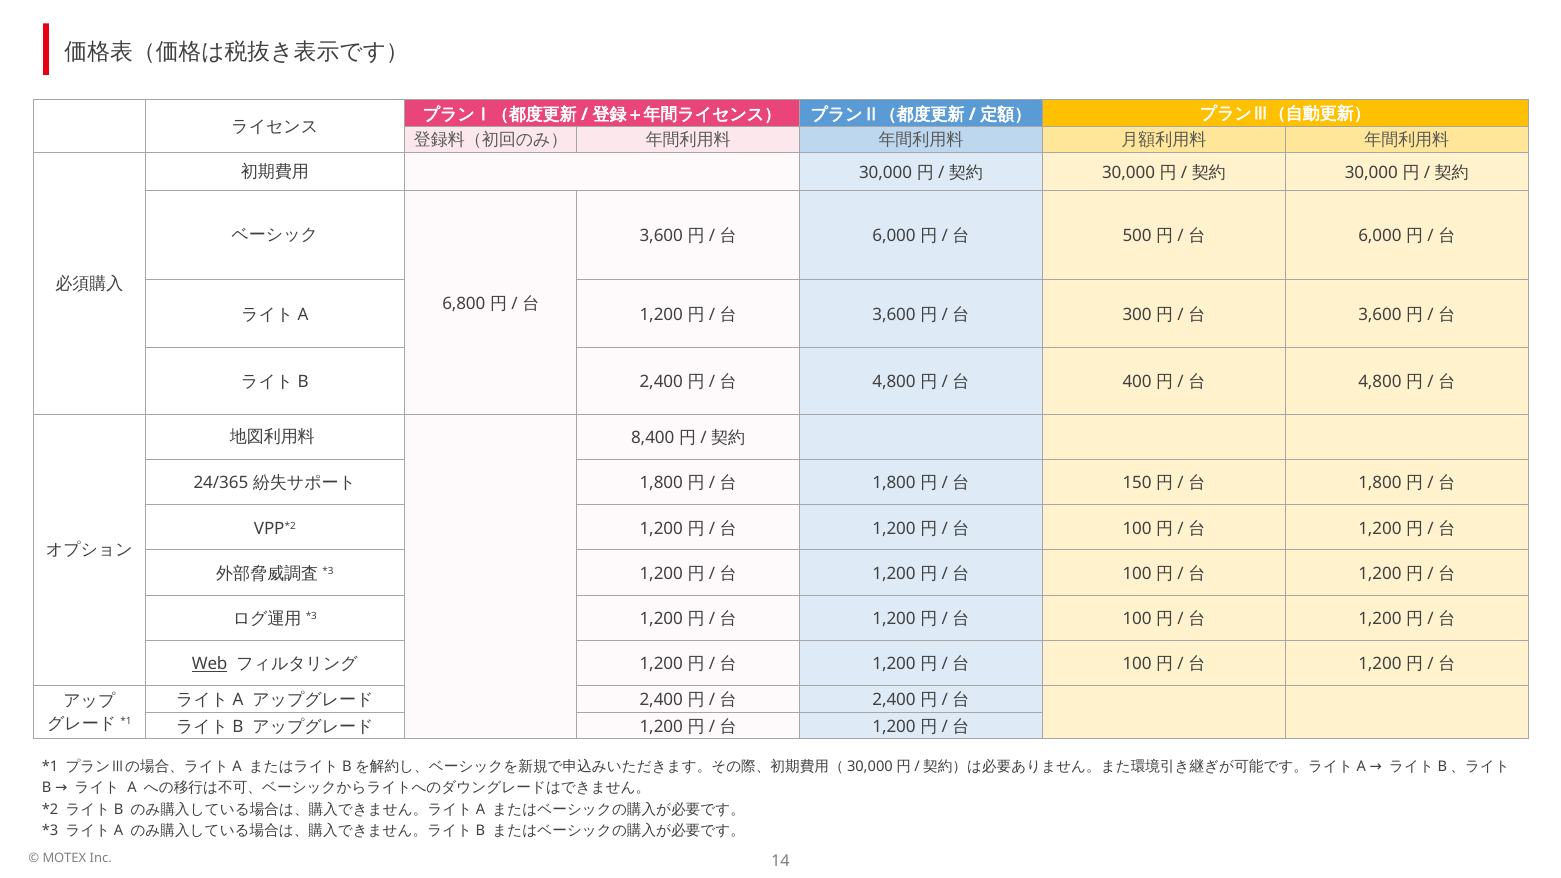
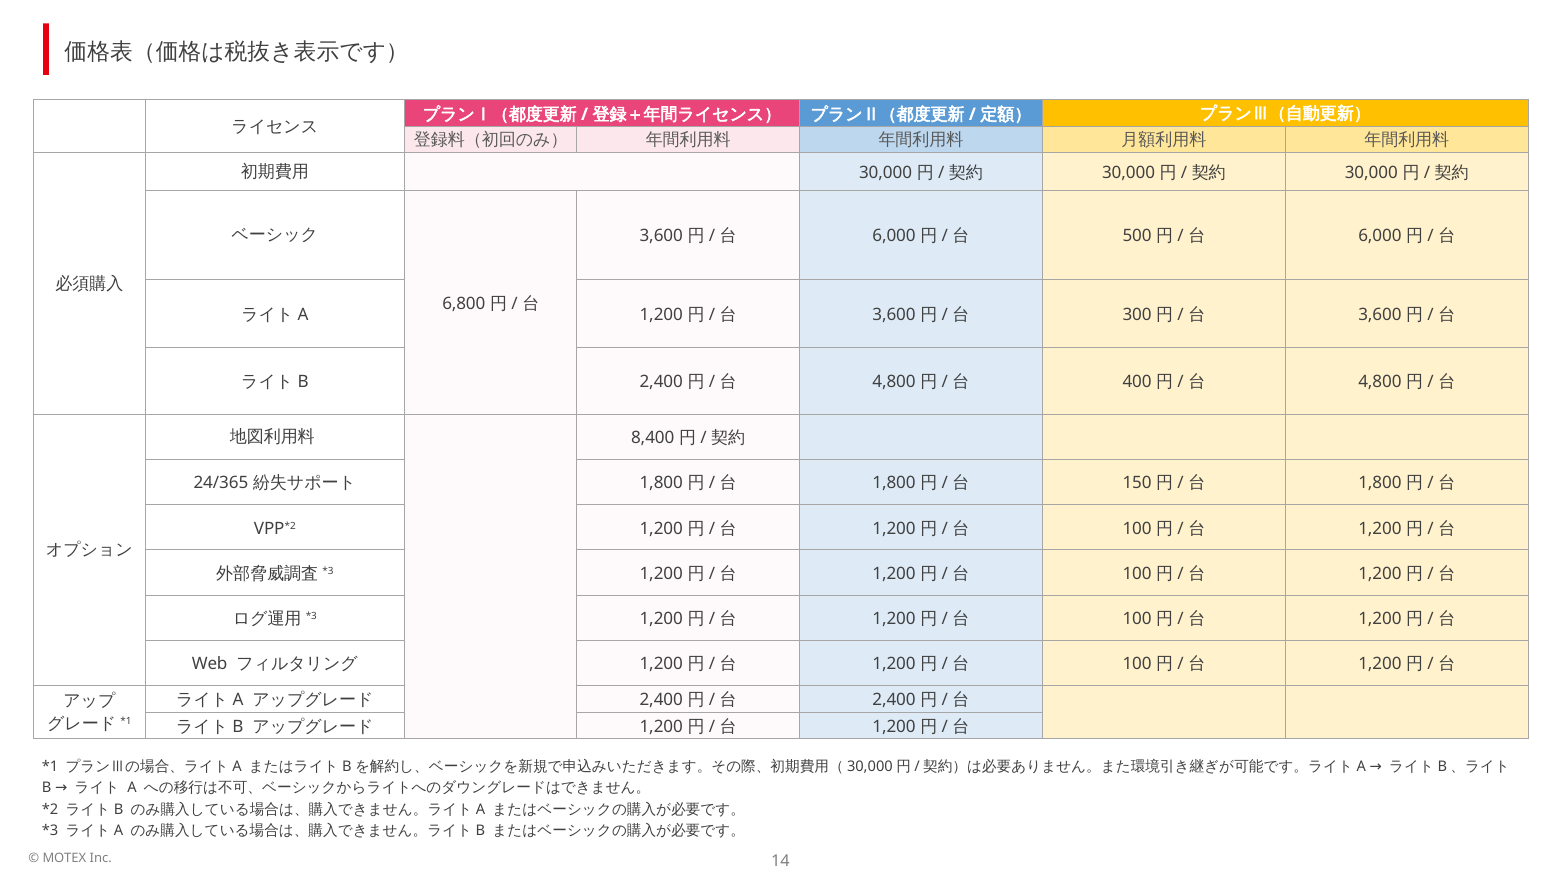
Web underline: present -> none
